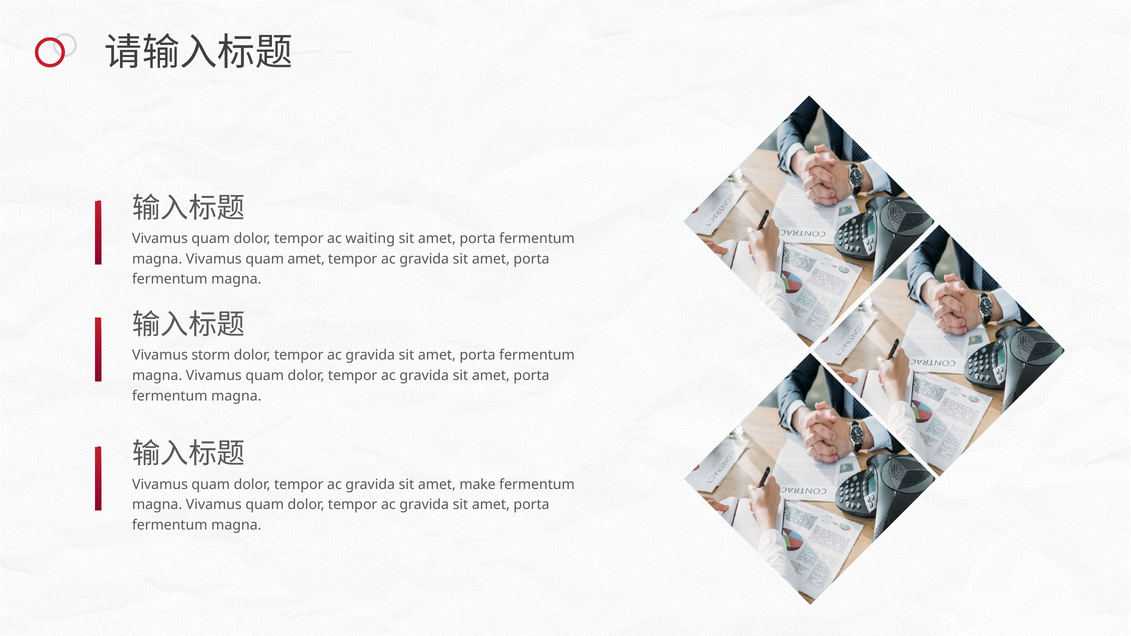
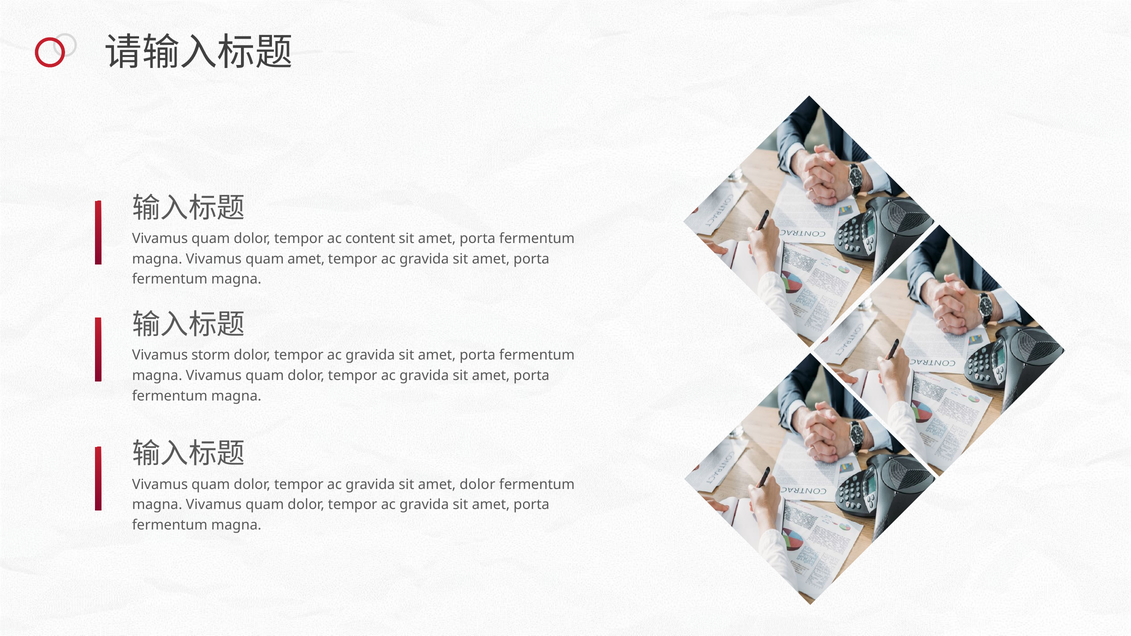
waiting: waiting -> content
amet make: make -> dolor
